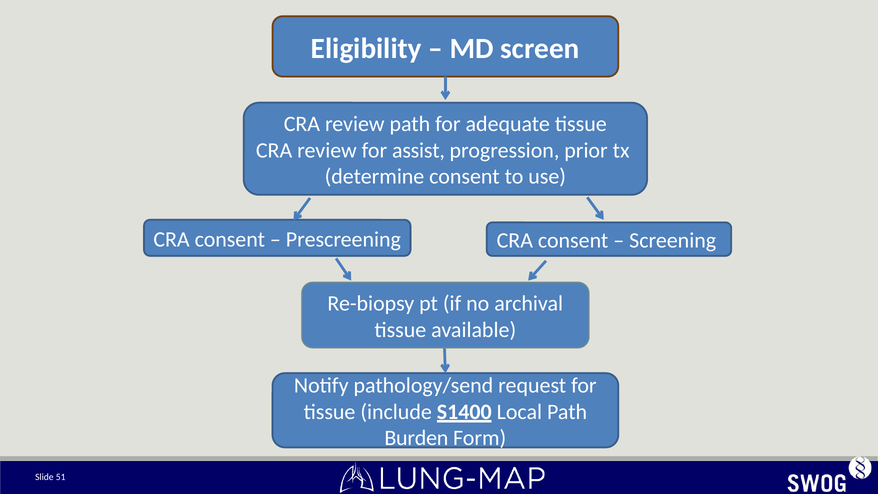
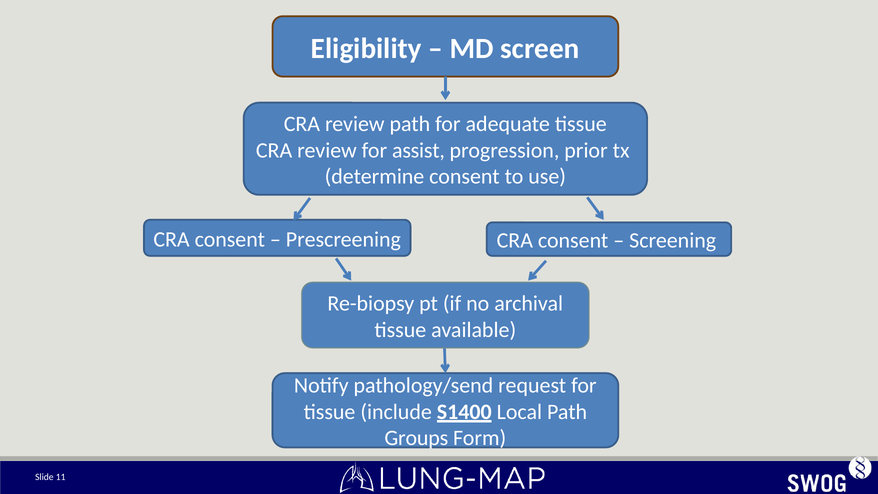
Burden: Burden -> Groups
51: 51 -> 11
